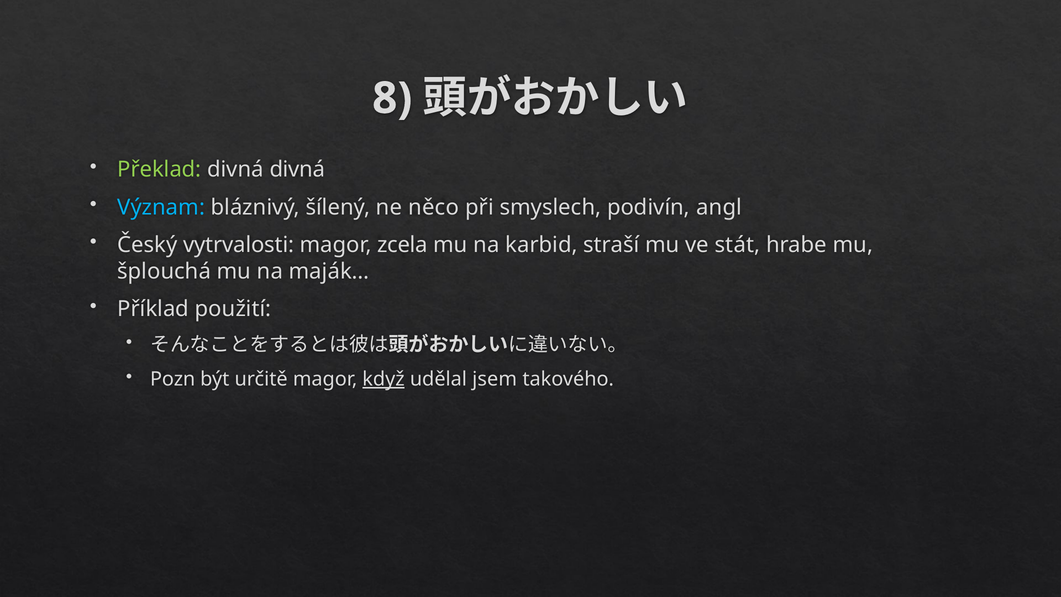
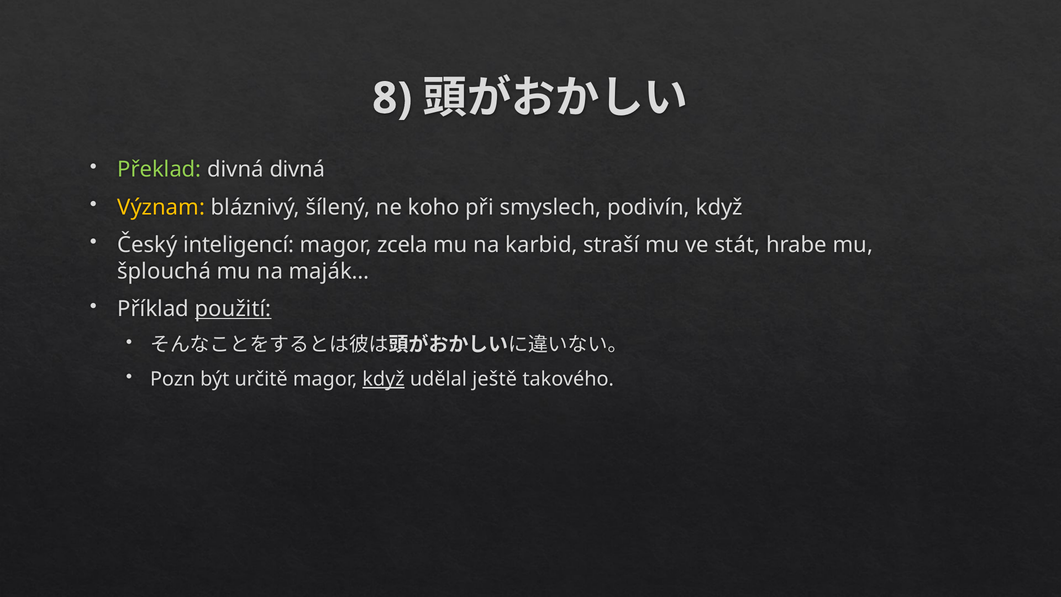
Význam colour: light blue -> yellow
něco: něco -> koho
podivín angl: angl -> když
vytrvalosti: vytrvalosti -> inteligencí
použití underline: none -> present
jsem: jsem -> ještě
